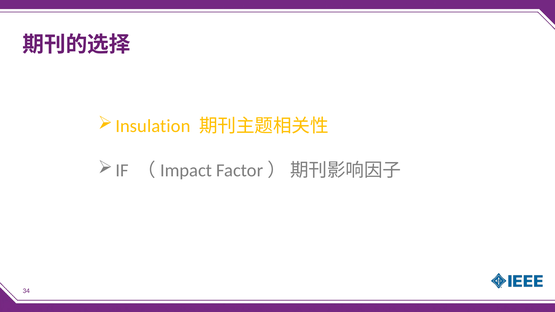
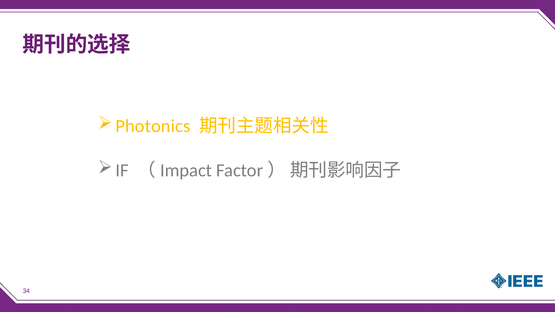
Insulation: Insulation -> Photonics
